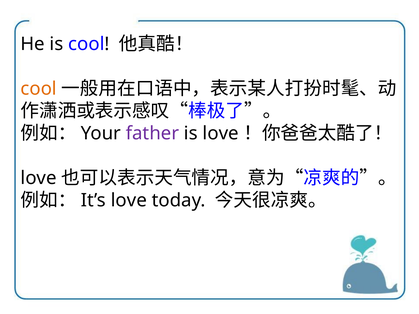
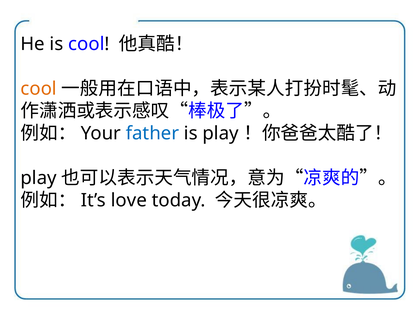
father colour: purple -> blue
is love: love -> play
love at (39, 178): love -> play
